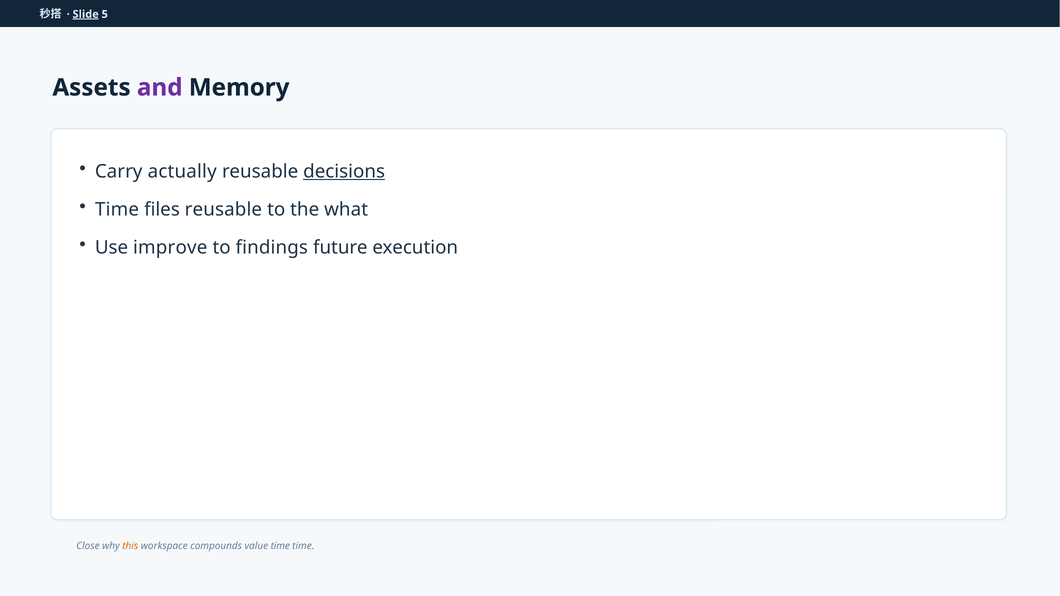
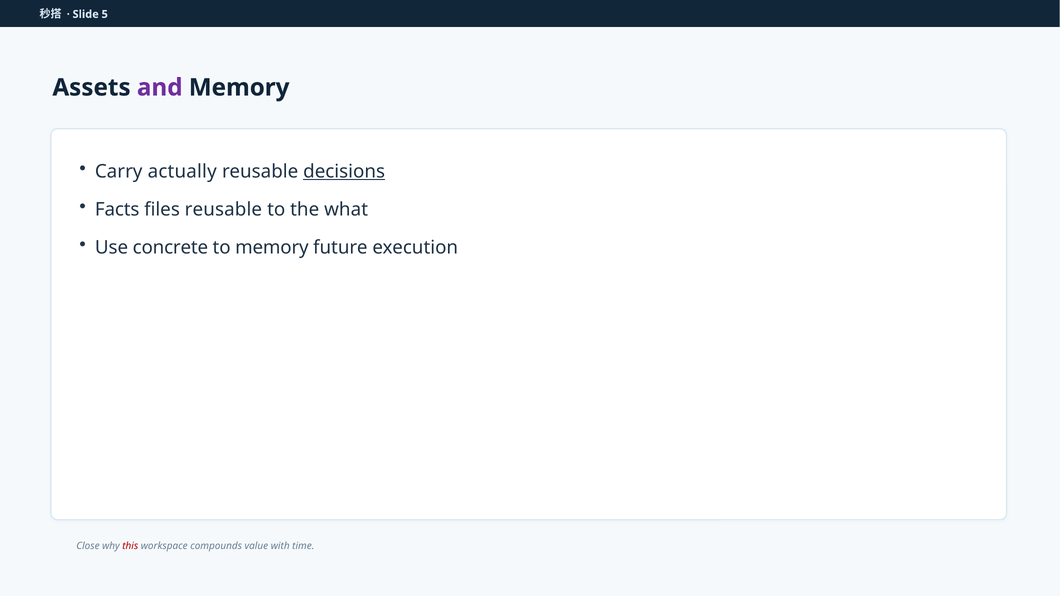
Slide underline: present -> none
Time at (117, 210): Time -> Facts
improve: improve -> concrete
to findings: findings -> memory
this colour: orange -> red
value time: time -> with
